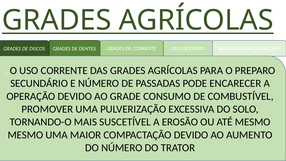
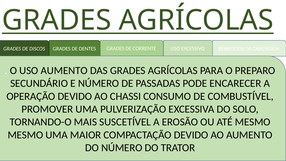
USO CORRENTE: CORRENTE -> AUMENTO
GRADE: GRADE -> CHASSI
